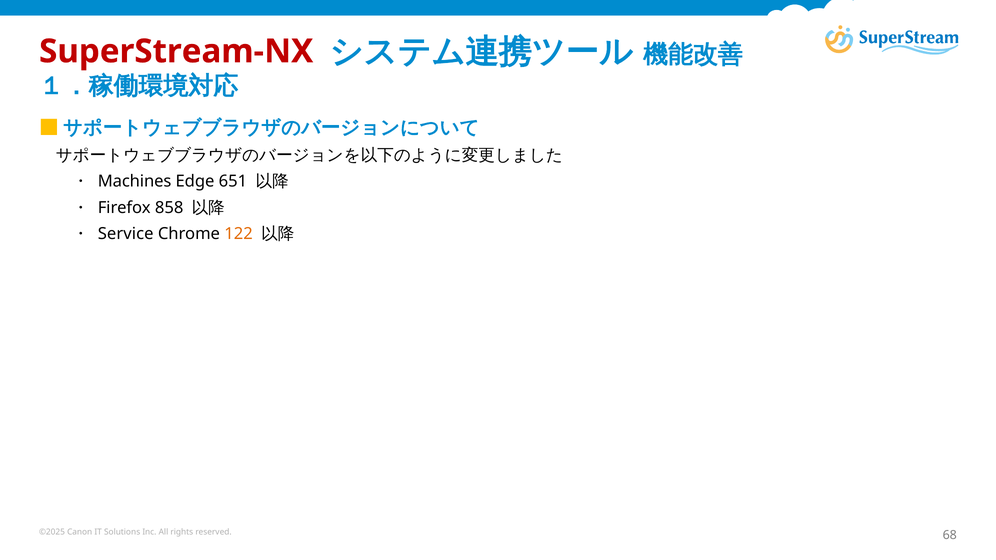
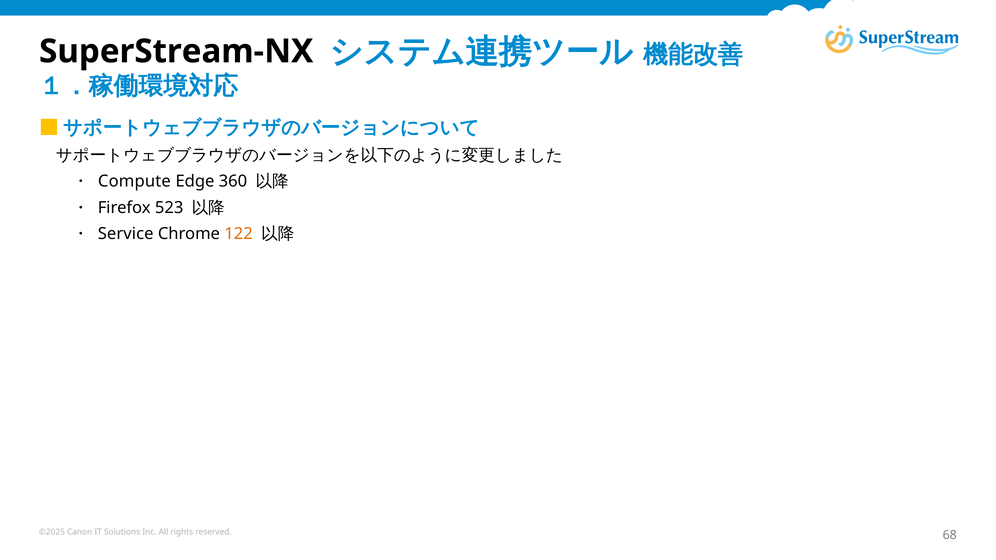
SuperStream-NX colour: red -> black
Machines: Machines -> Compute
651: 651 -> 360
858: 858 -> 523
